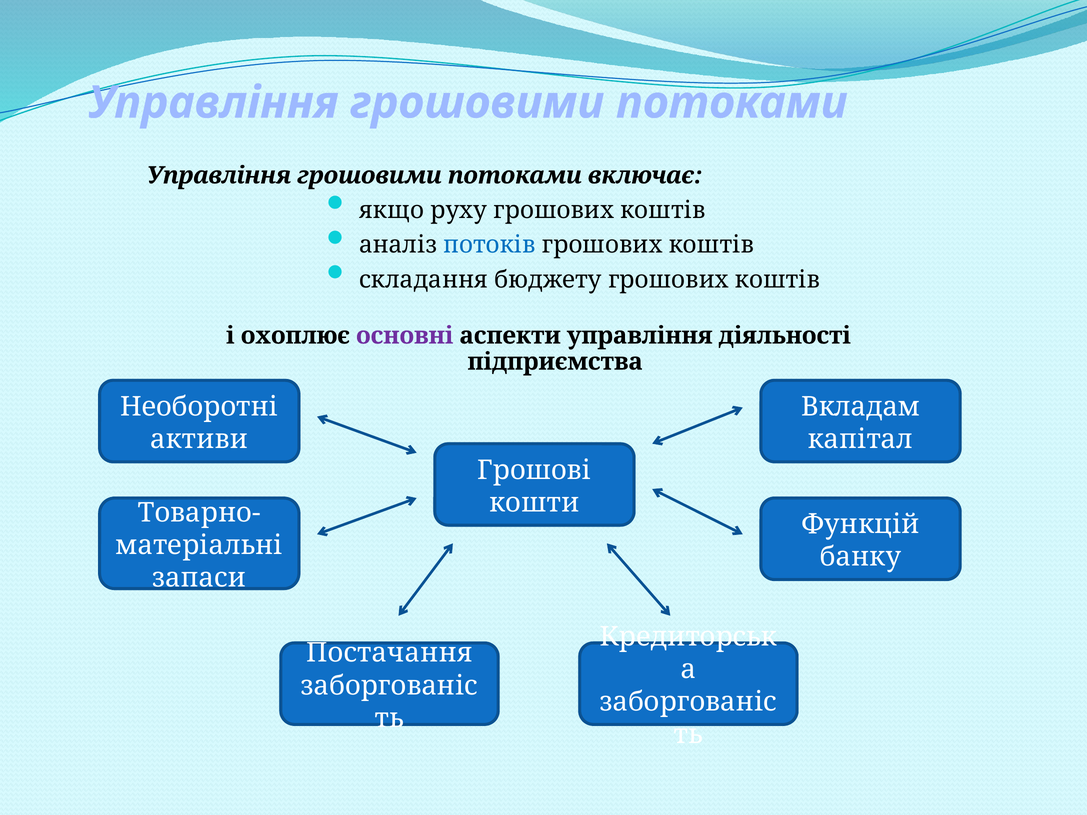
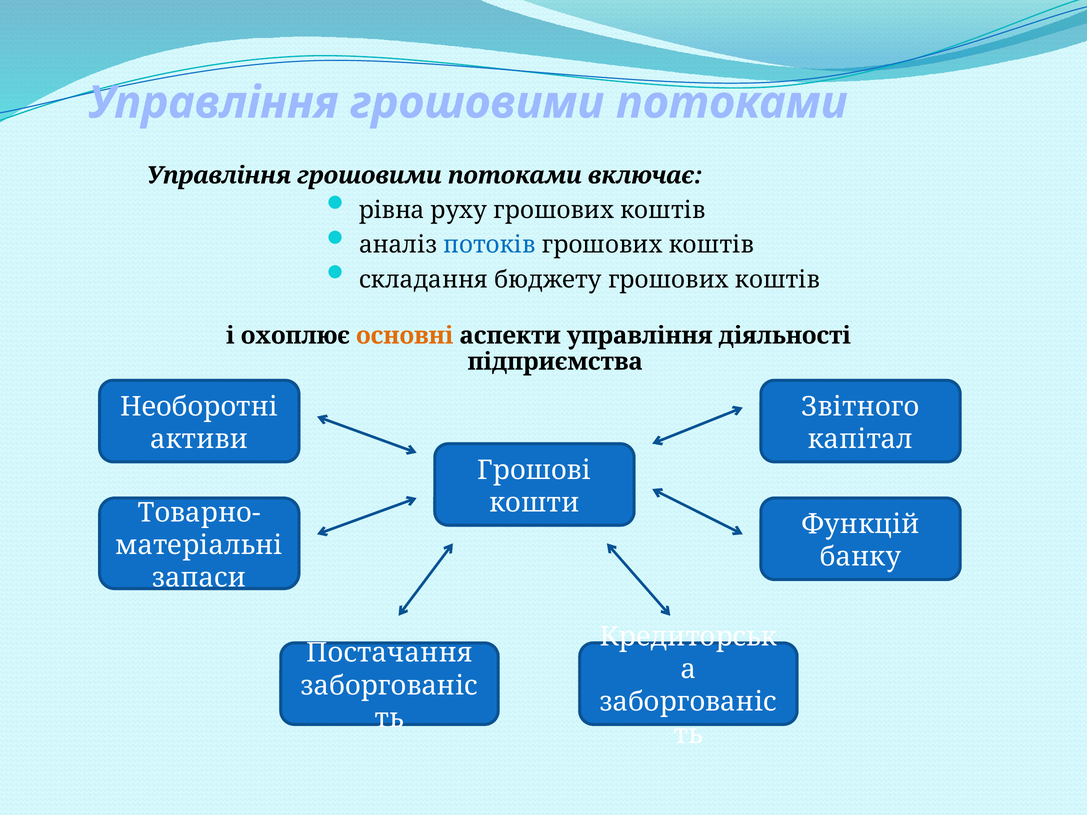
якщо: якщо -> рівна
основні colour: purple -> orange
Вкладам: Вкладам -> Звітного
